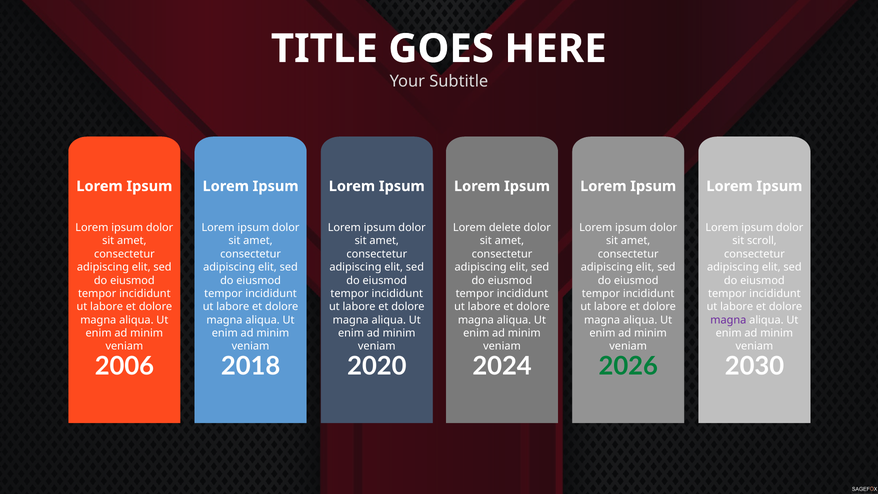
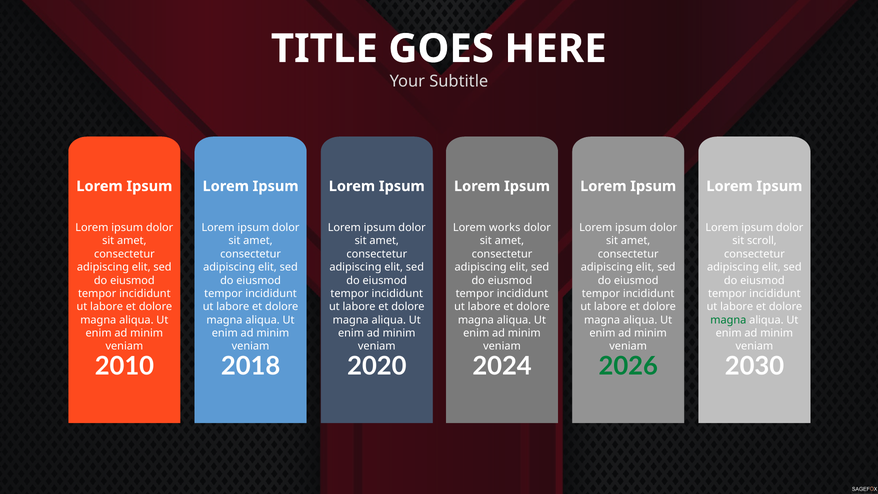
delete: delete -> works
magna at (728, 320) colour: purple -> green
2006: 2006 -> 2010
